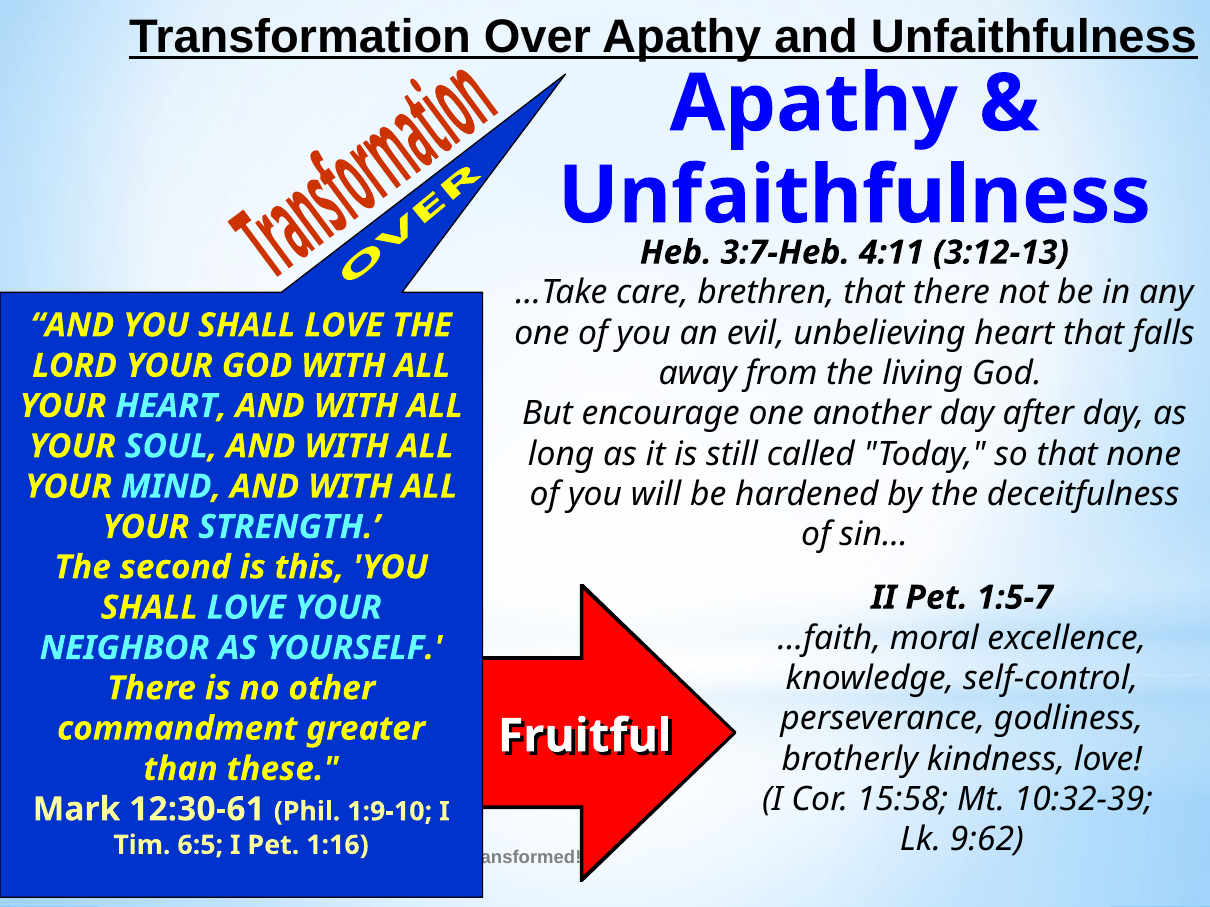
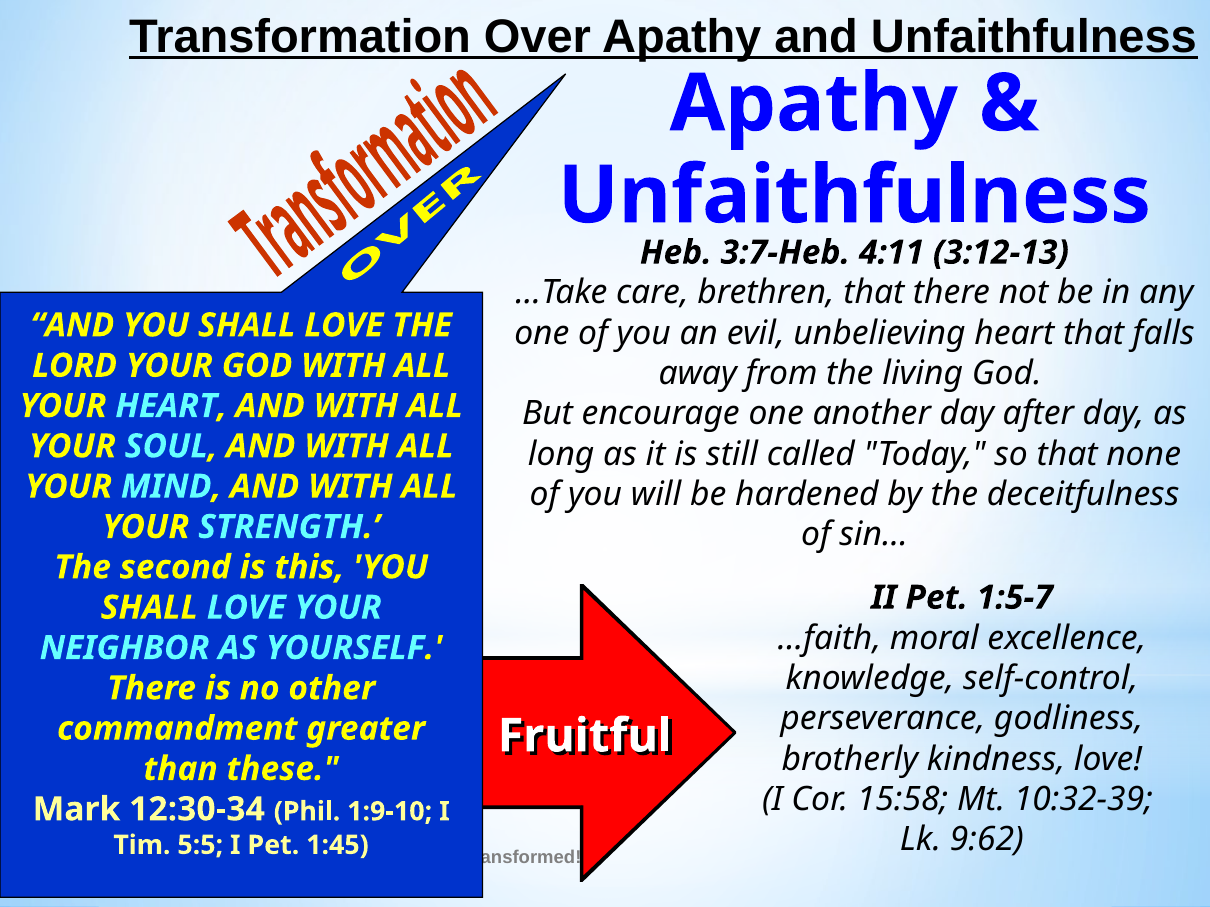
12:30-61: 12:30-61 -> 12:30-34
6:5: 6:5 -> 5:5
1:16: 1:16 -> 1:45
